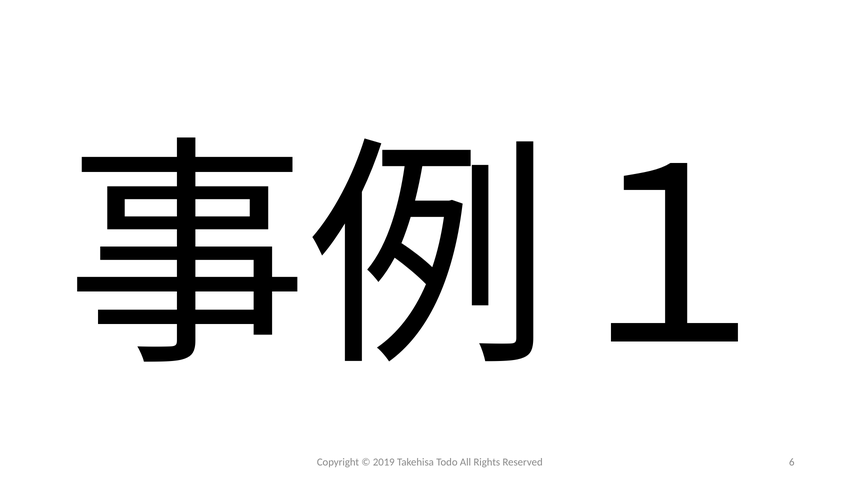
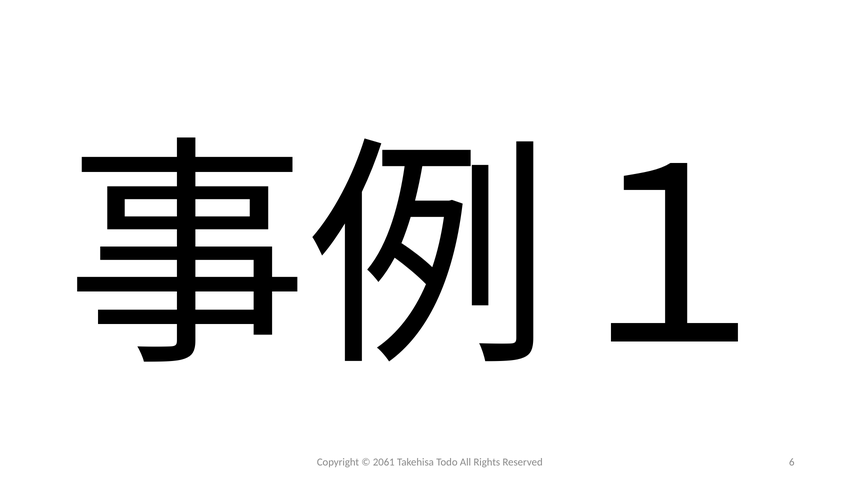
2019: 2019 -> 2061
